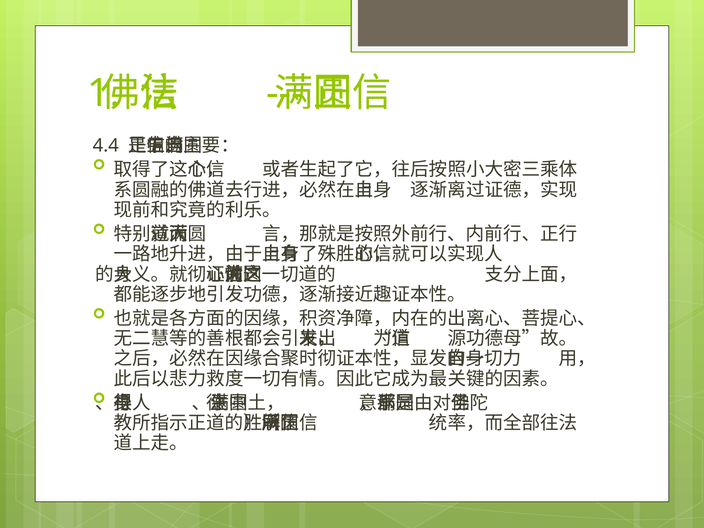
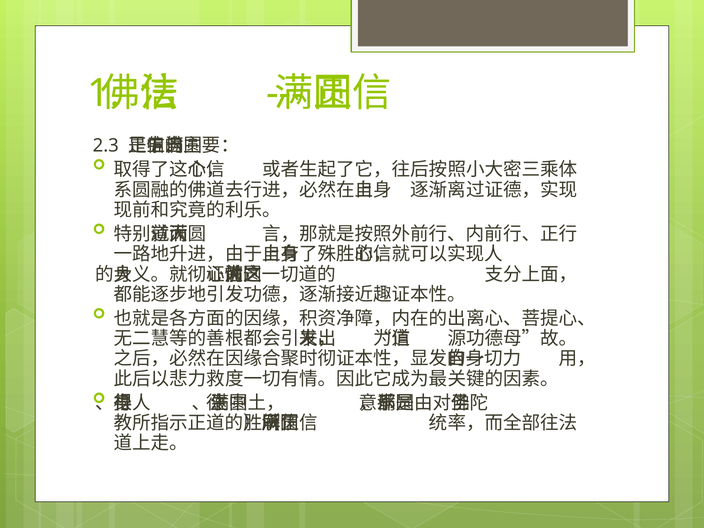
4.4: 4.4 -> 2.3
